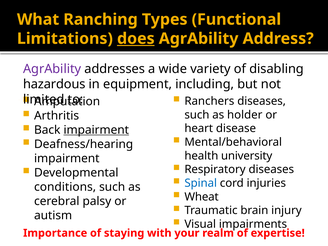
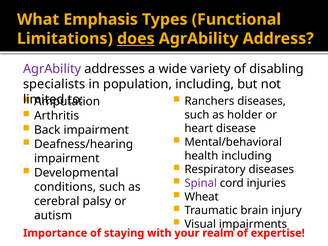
Ranching: Ranching -> Emphasis
hazardous: hazardous -> specialists
equipment: equipment -> population
impairment at (96, 130) underline: present -> none
health university: university -> including
Spinal colour: blue -> purple
